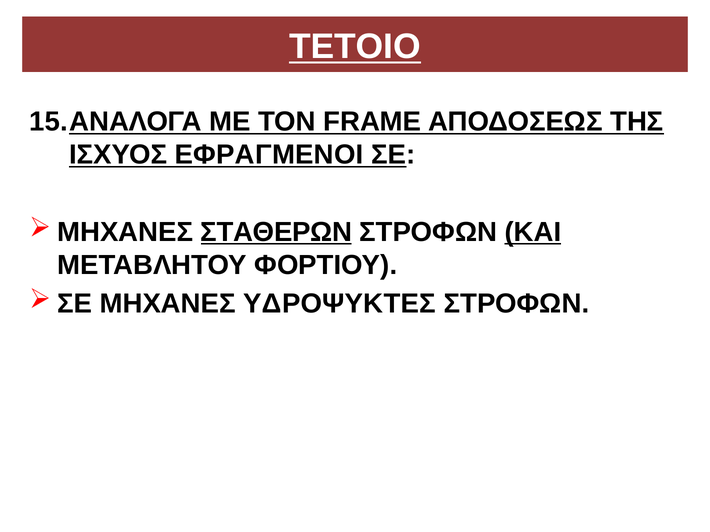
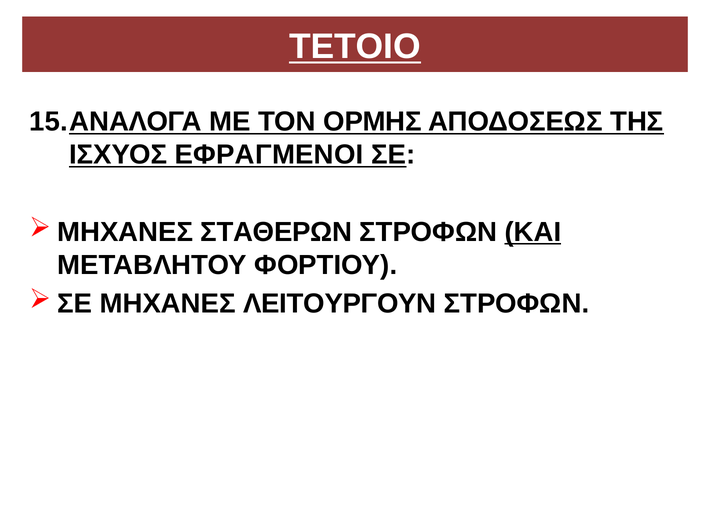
FRAME: FRAME -> ΟΡΜΗΣ
ΣΤΑΘΕΡΩΝ underline: present -> none
ΥΔΡΟΨΥΚΤΕΣ: ΥΔΡΟΨΥΚΤΕΣ -> ΛΕΙΤΟΥΡΓΟΥΝ
